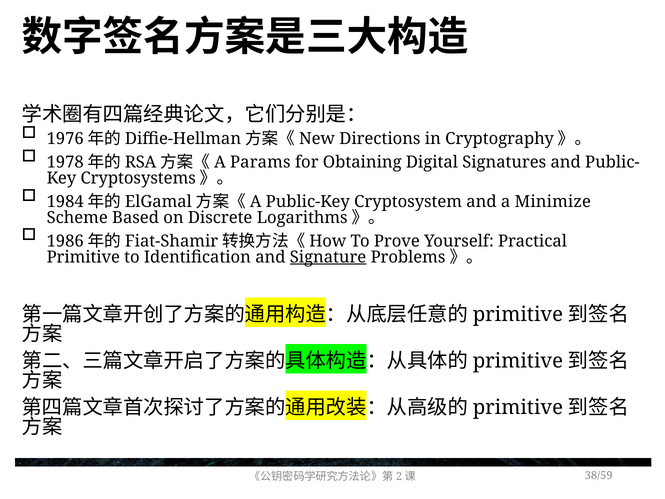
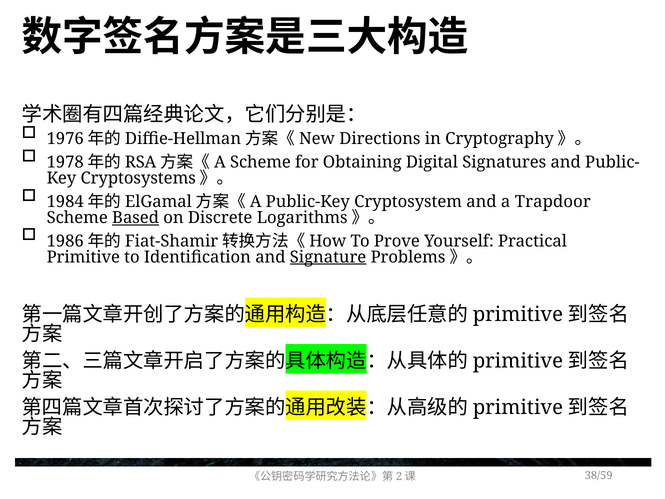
Params at (260, 162): Params -> Scheme
Minimize: Minimize -> Trapdoor
Based underline: none -> present
